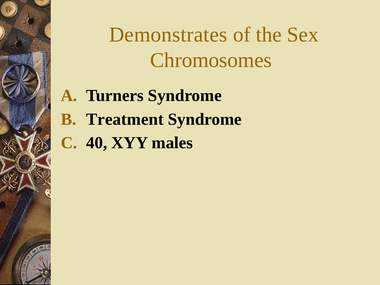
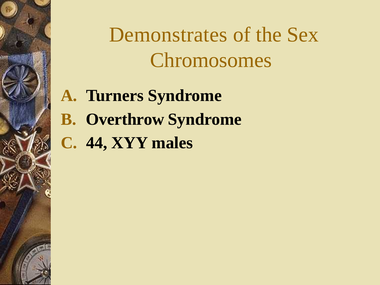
Treatment: Treatment -> Overthrow
40: 40 -> 44
